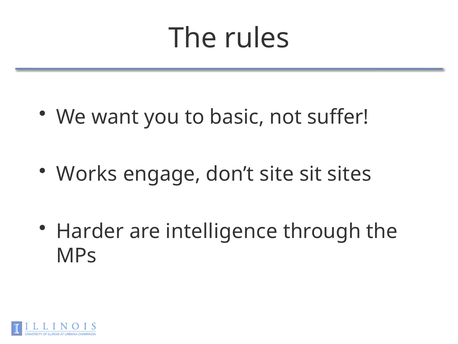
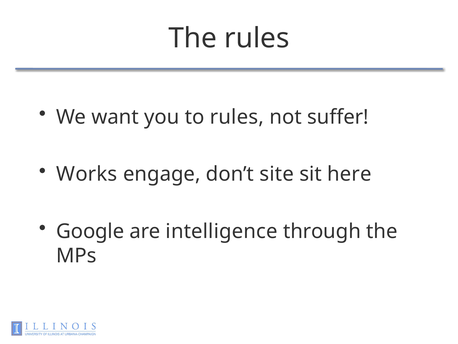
to basic: basic -> rules
sites: sites -> here
Harder: Harder -> Google
